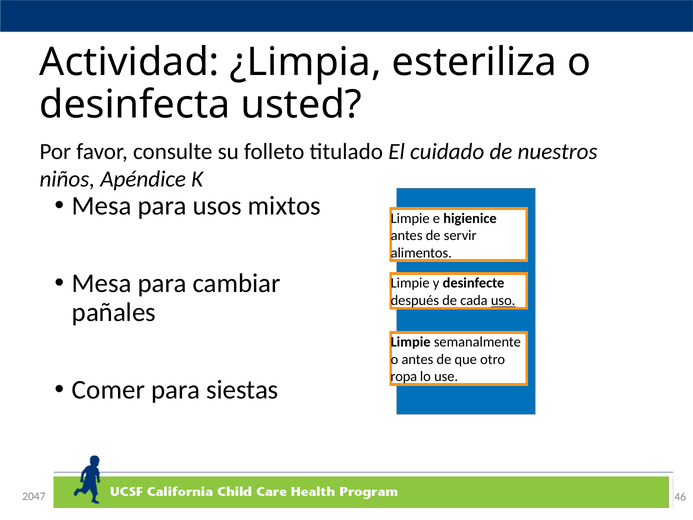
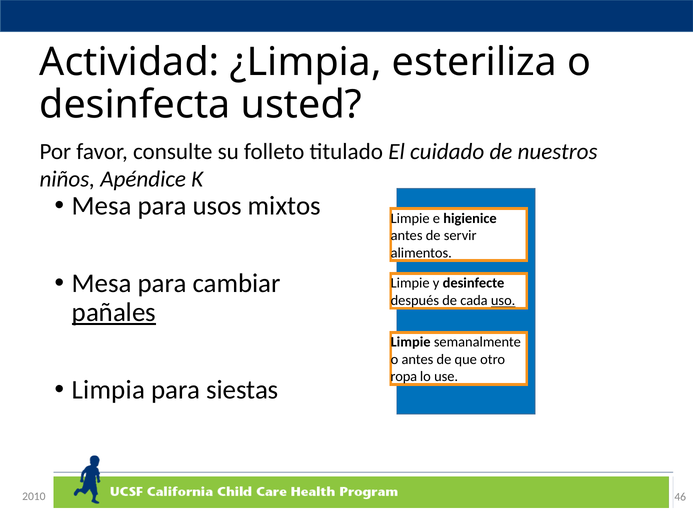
pañales underline: none -> present
Comer: Comer -> Limpia
2047: 2047 -> 2010
